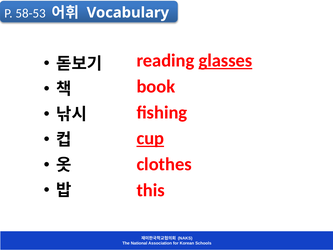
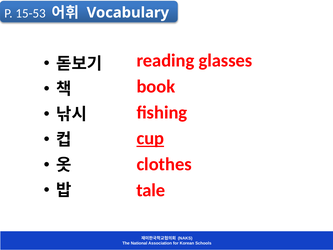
58-53: 58-53 -> 15-53
glasses underline: present -> none
this: this -> tale
